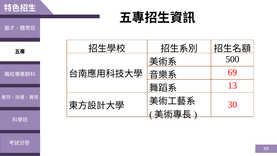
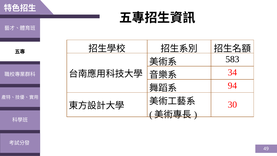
500: 500 -> 583
69: 69 -> 34
13: 13 -> 94
